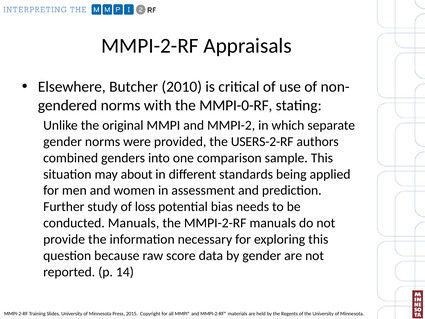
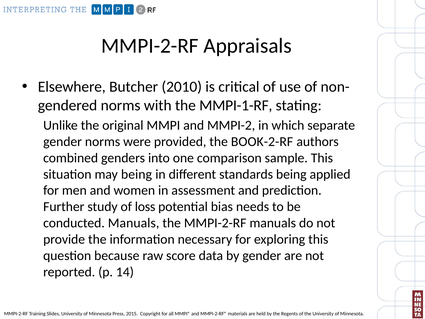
MMPI-0-RF: MMPI-0-RF -> MMPI-1-RF
USERS-2-RF: USERS-2-RF -> BOOK-2-RF
may about: about -> being
